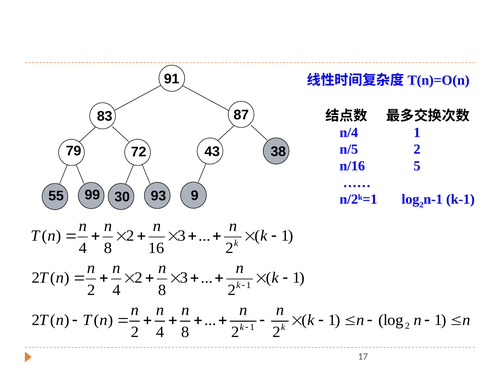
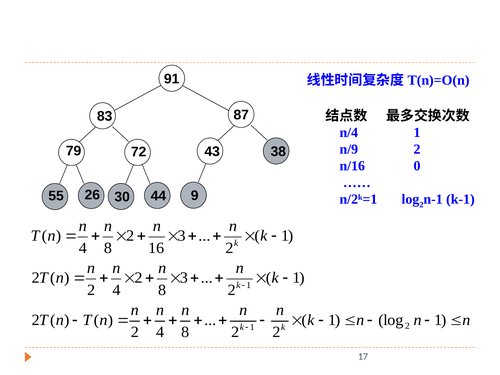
n/5: n/5 -> n/9
5: 5 -> 0
99: 99 -> 26
93: 93 -> 44
